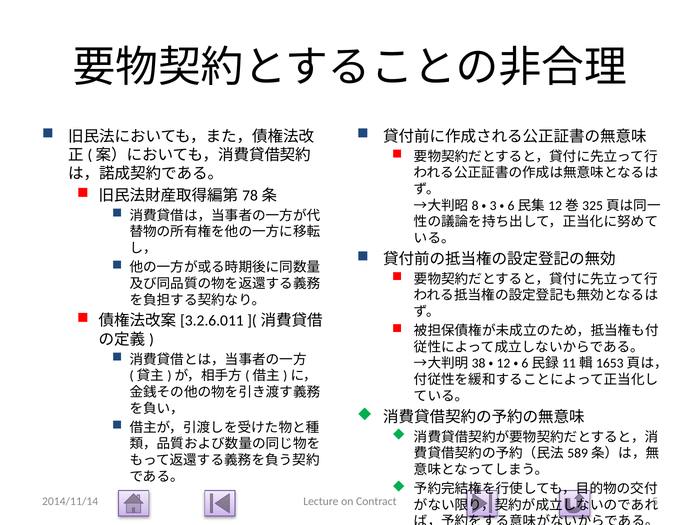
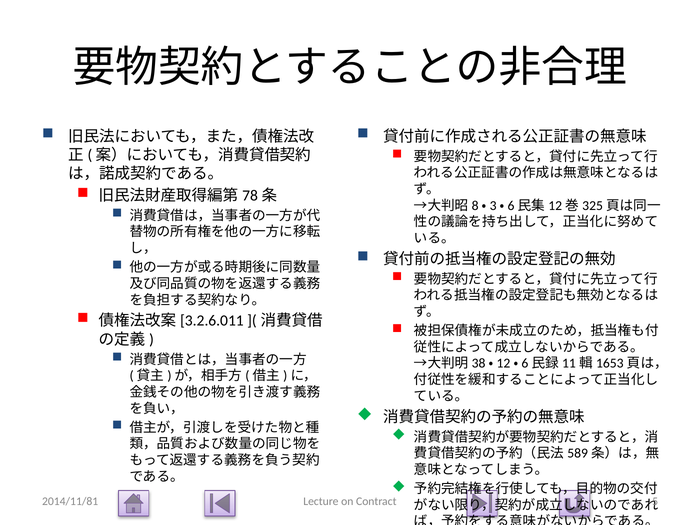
2014/11/14: 2014/11/14 -> 2014/11/81
